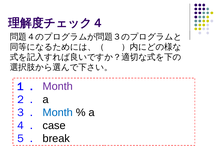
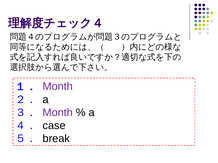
Month at (58, 113) colour: blue -> purple
